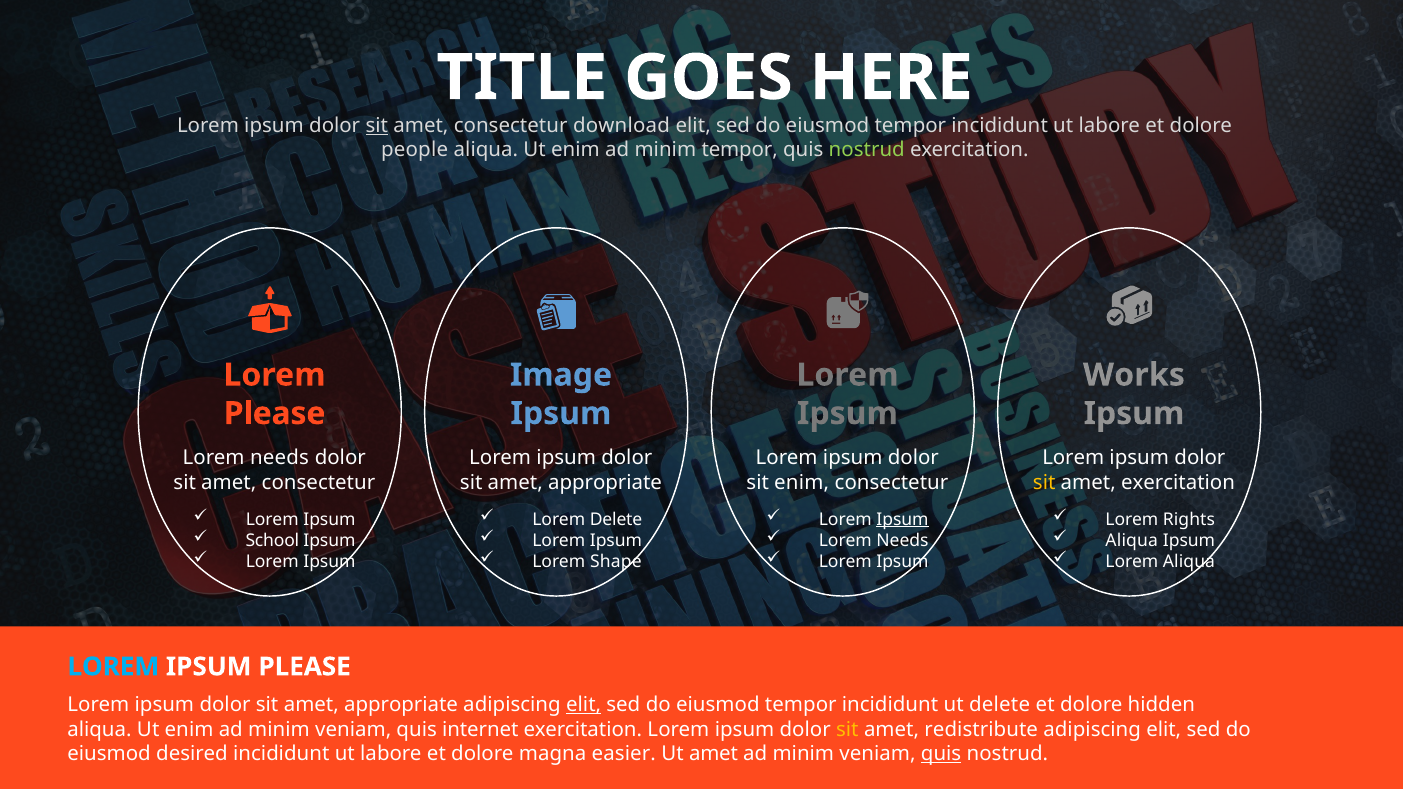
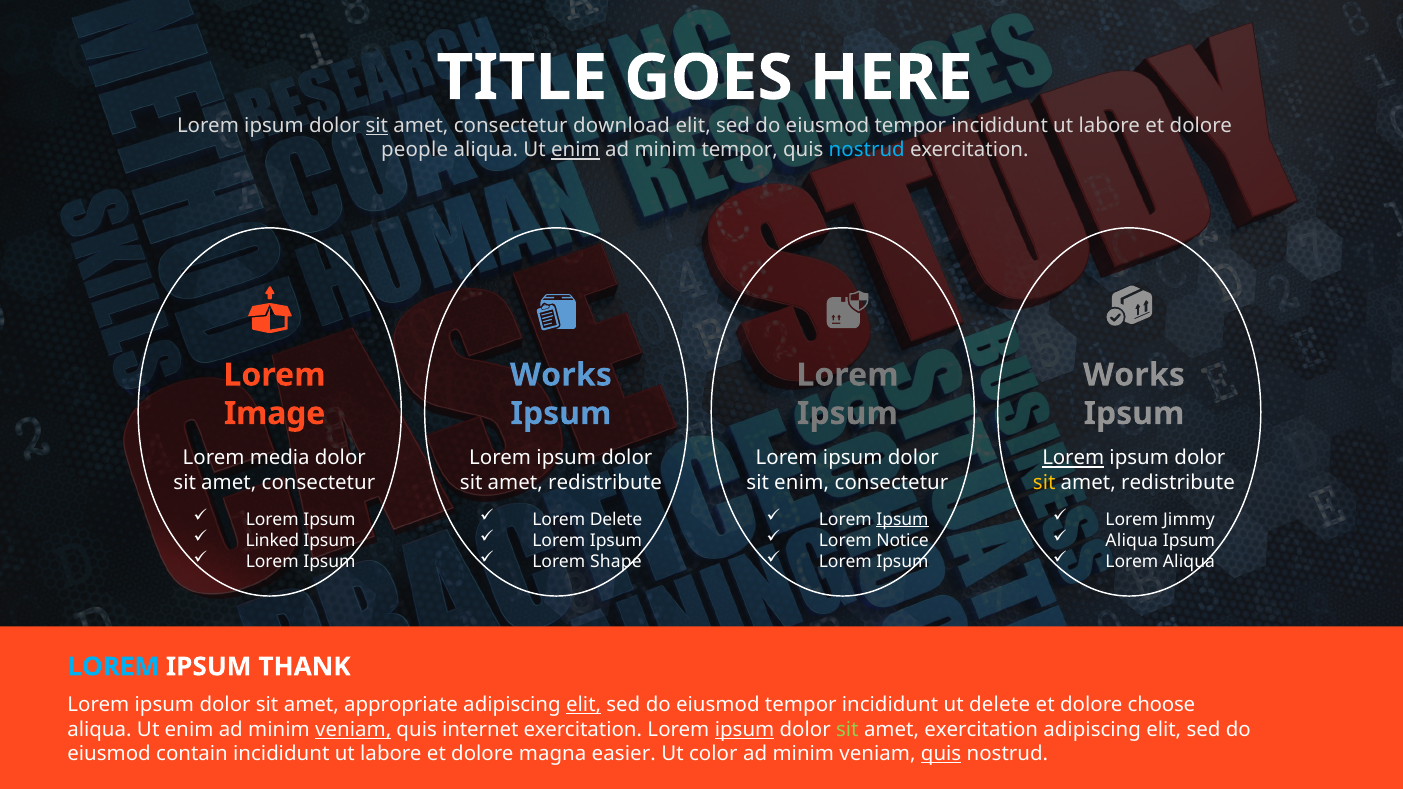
enim at (575, 150) underline: none -> present
nostrud at (867, 150) colour: light green -> light blue
Image at (561, 375): Image -> Works
Please at (275, 414): Please -> Image
needs at (280, 458): needs -> media
Lorem at (1073, 458) underline: none -> present
appropriate at (605, 483): appropriate -> redistribute
exercitation at (1178, 483): exercitation -> redistribute
Rights: Rights -> Jimmy
School: School -> Linked
Needs at (902, 541): Needs -> Notice
IPSUM PLEASE: PLEASE -> THANK
hidden: hidden -> choose
veniam at (353, 730) underline: none -> present
ipsum at (745, 730) underline: none -> present
sit at (847, 730) colour: yellow -> light green
amet redistribute: redistribute -> exercitation
desired: desired -> contain
Ut amet: amet -> color
